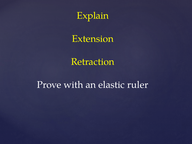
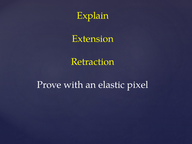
ruler: ruler -> pixel
